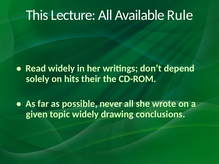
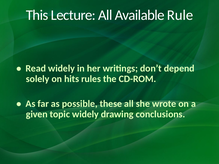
their: their -> rules
never: never -> these
